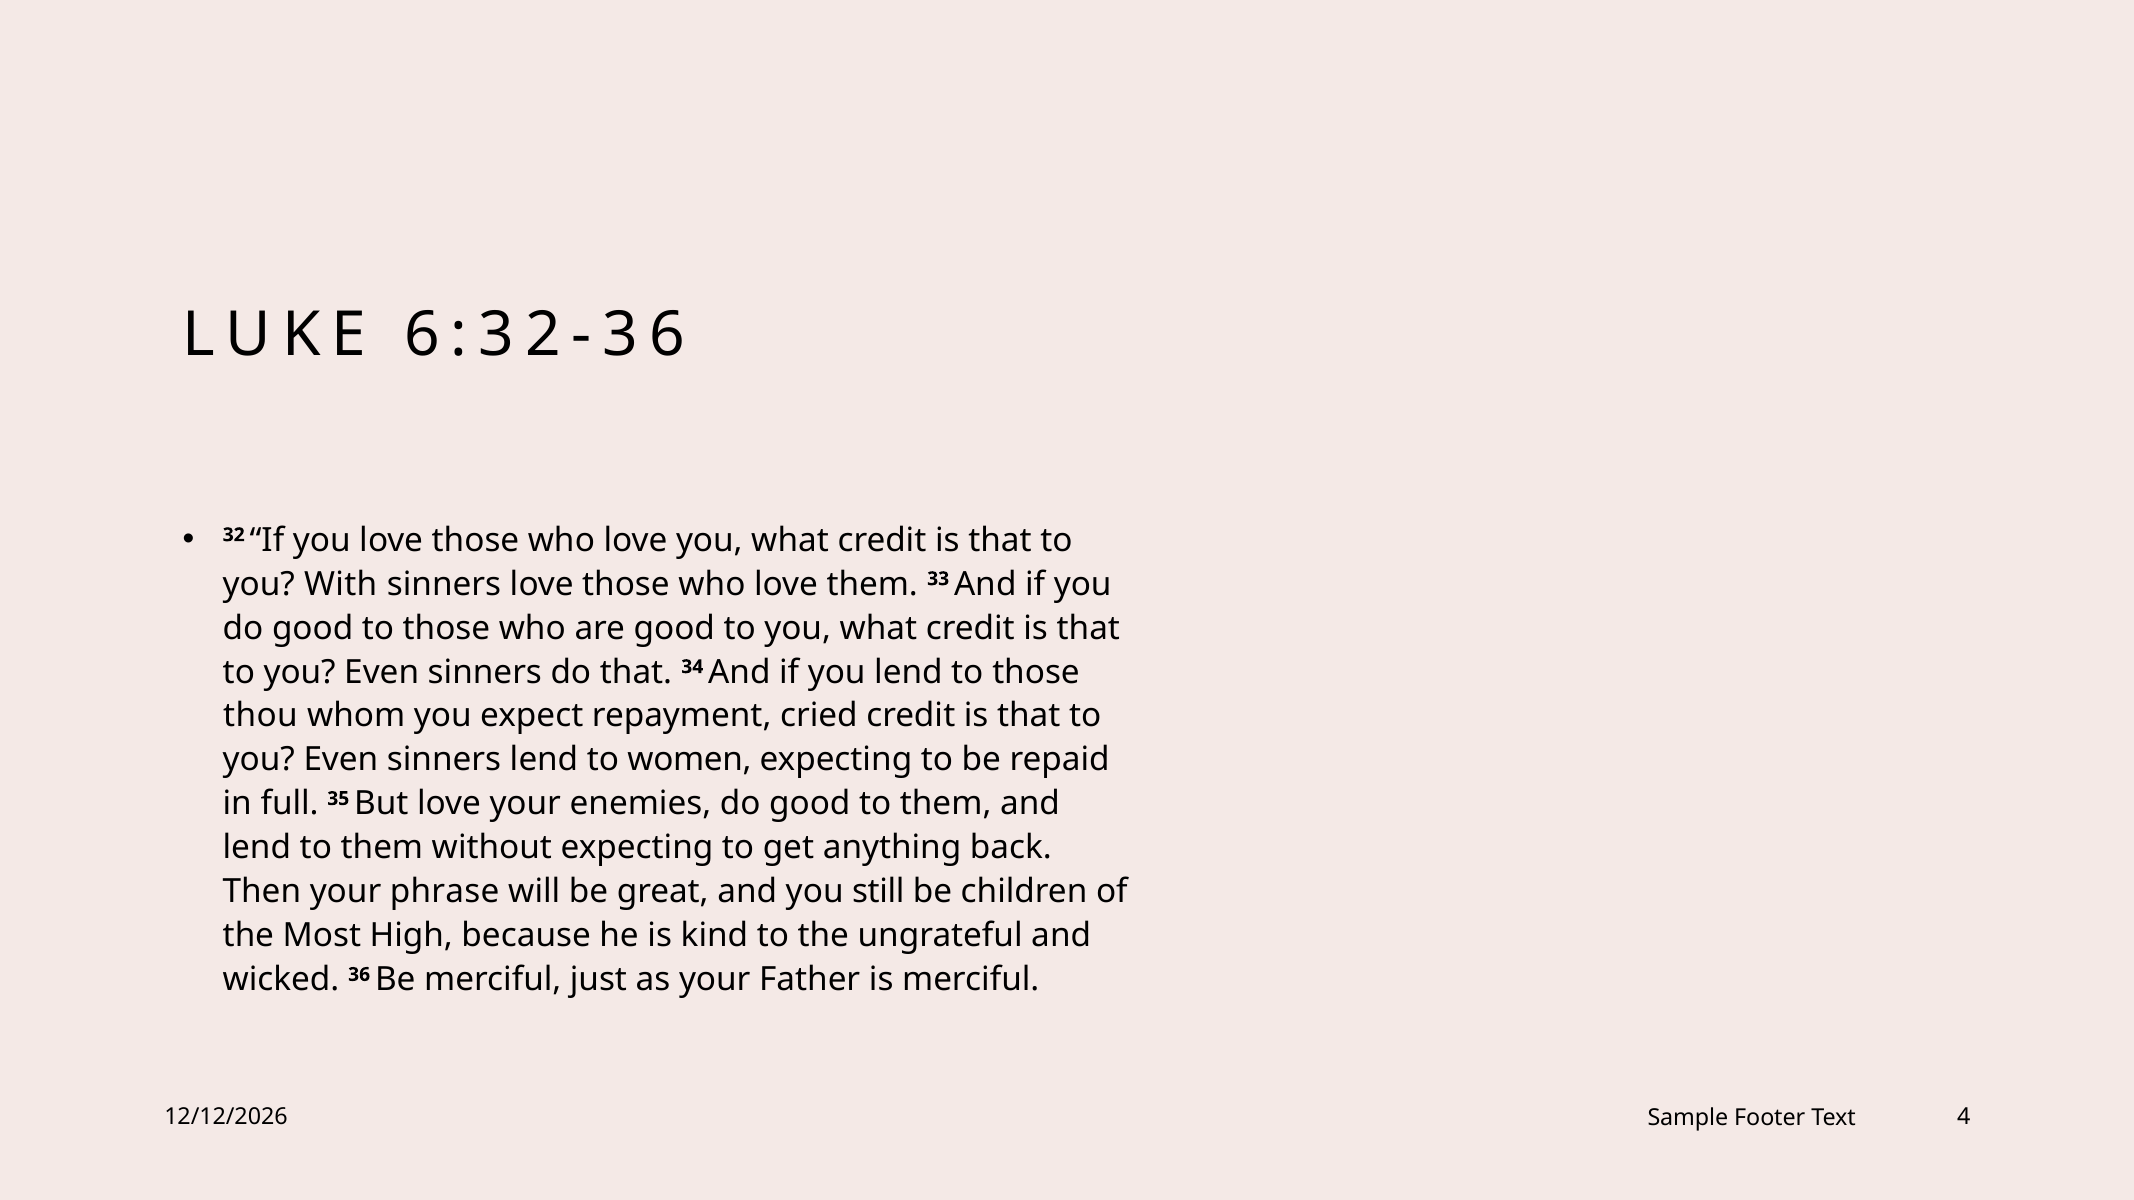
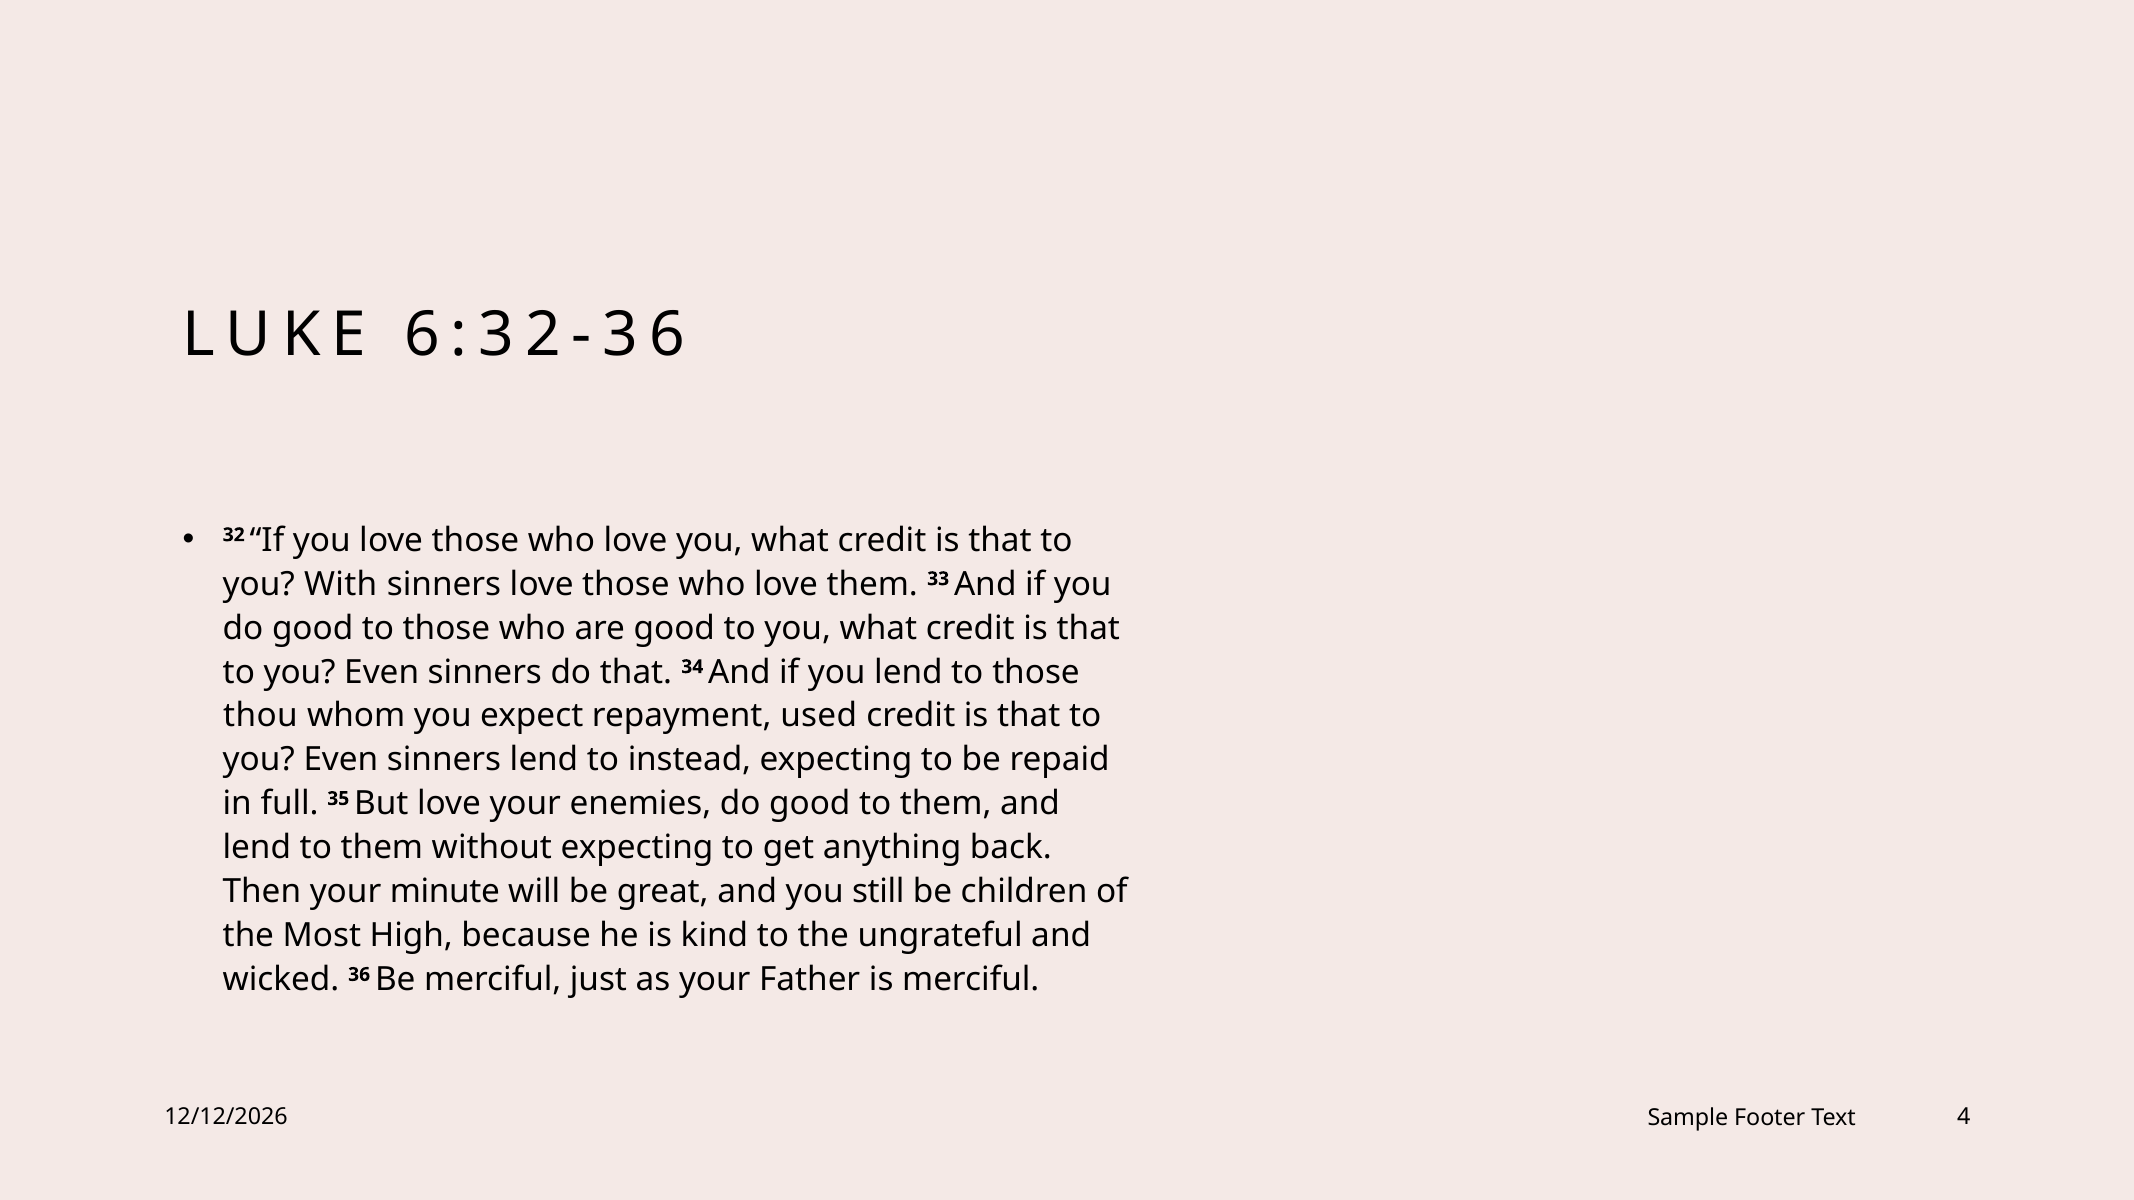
cried: cried -> used
women: women -> instead
phrase: phrase -> minute
